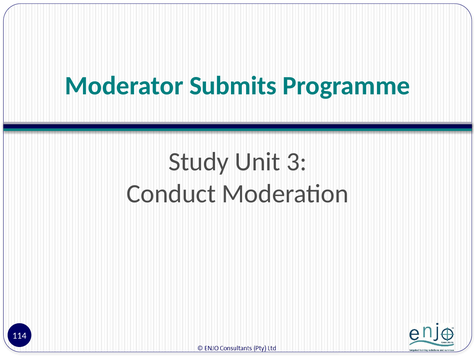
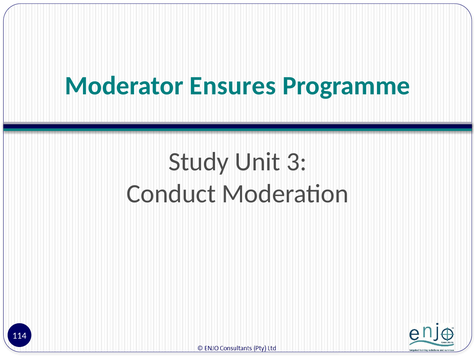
Submits: Submits -> Ensures
